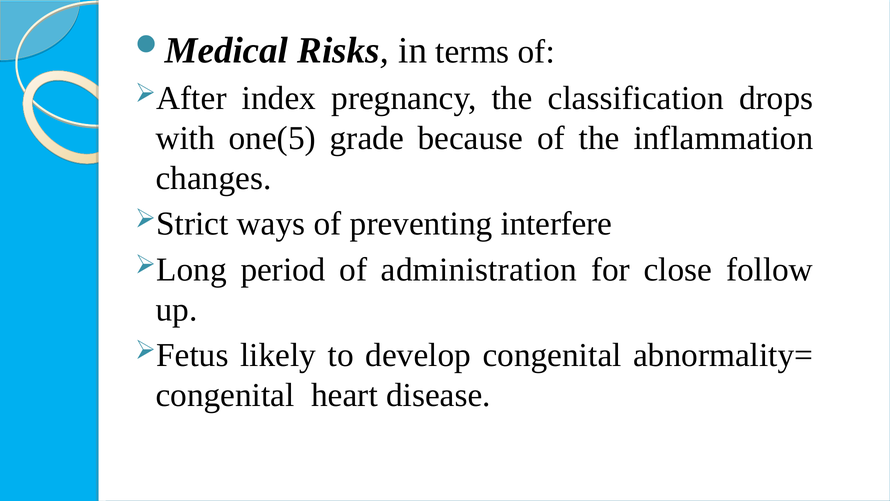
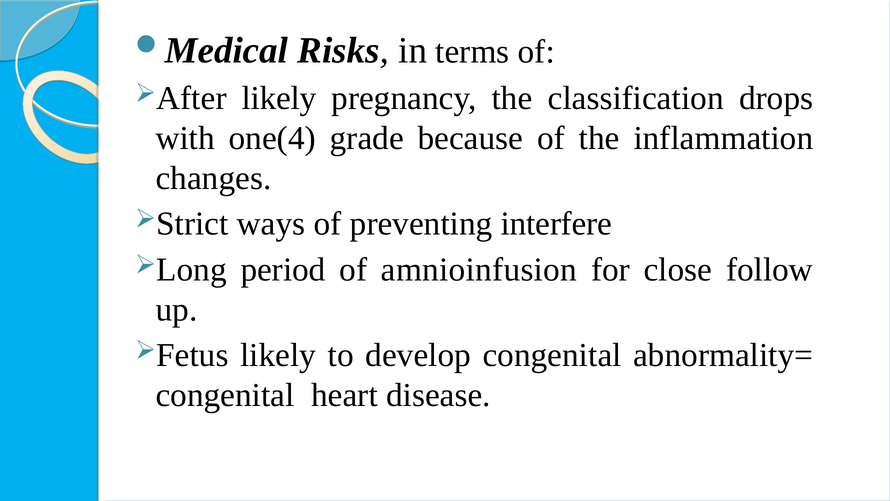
index at (279, 98): index -> likely
one(5: one(5 -> one(4
administration: administration -> amnioinfusion
